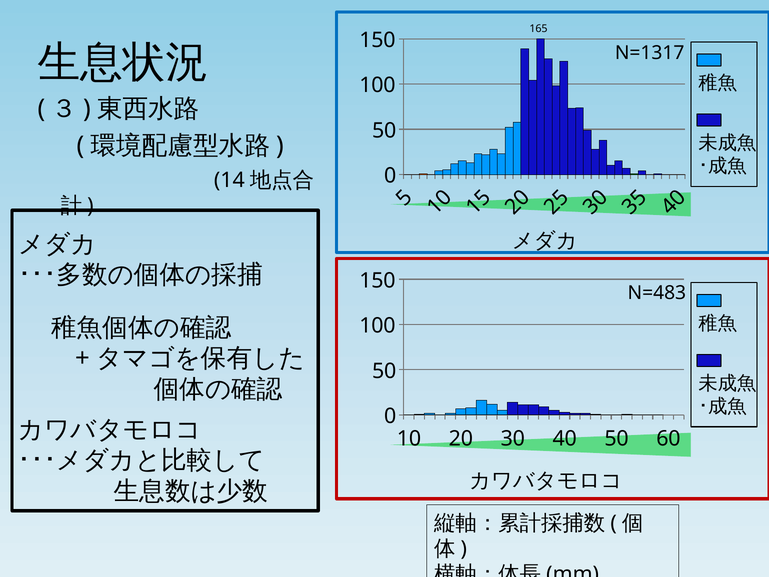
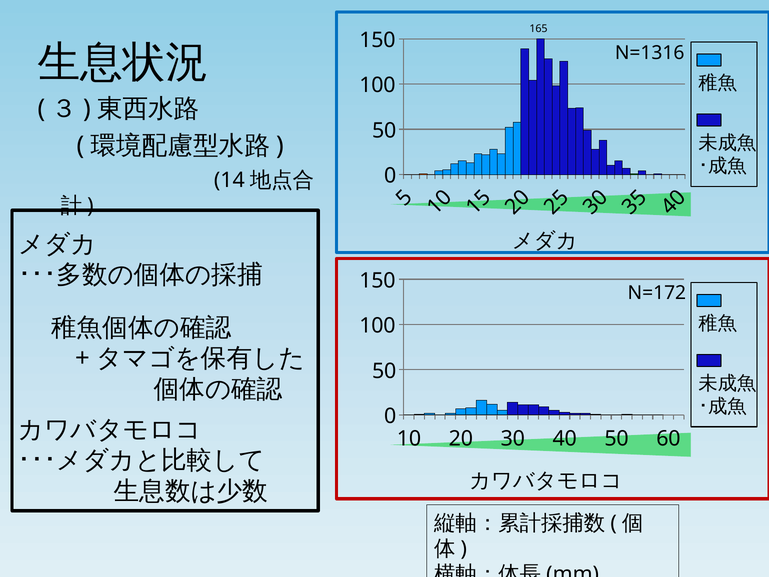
N=1317: N=1317 -> N=1316
N=483: N=483 -> N=172
